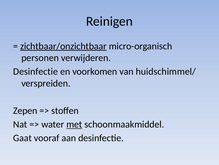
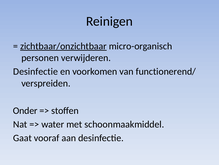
huidschimmel/: huidschimmel/ -> functionerend/
Zepen: Zepen -> Onder
met underline: present -> none
